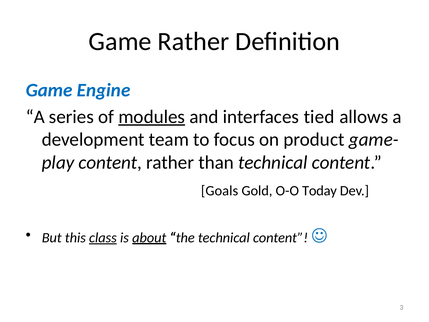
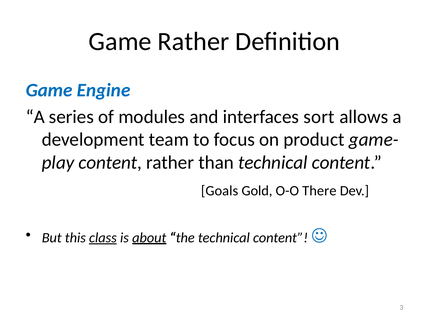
modules underline: present -> none
tied: tied -> sort
Today: Today -> There
